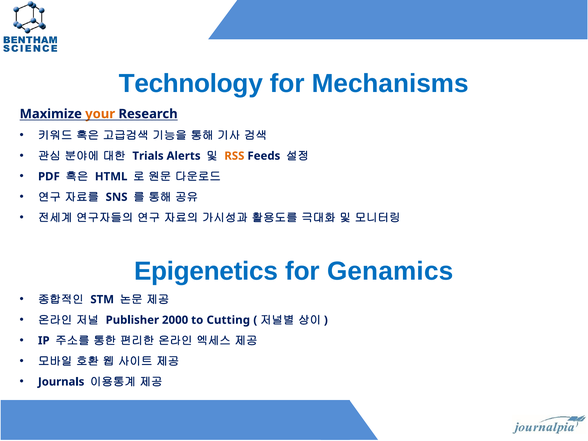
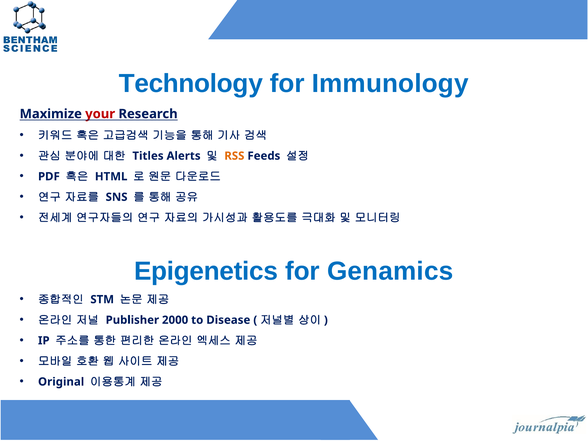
Mechanisms: Mechanisms -> Immunology
your colour: orange -> red
Trials: Trials -> Titles
Cutting: Cutting -> Disease
Journals: Journals -> Original
